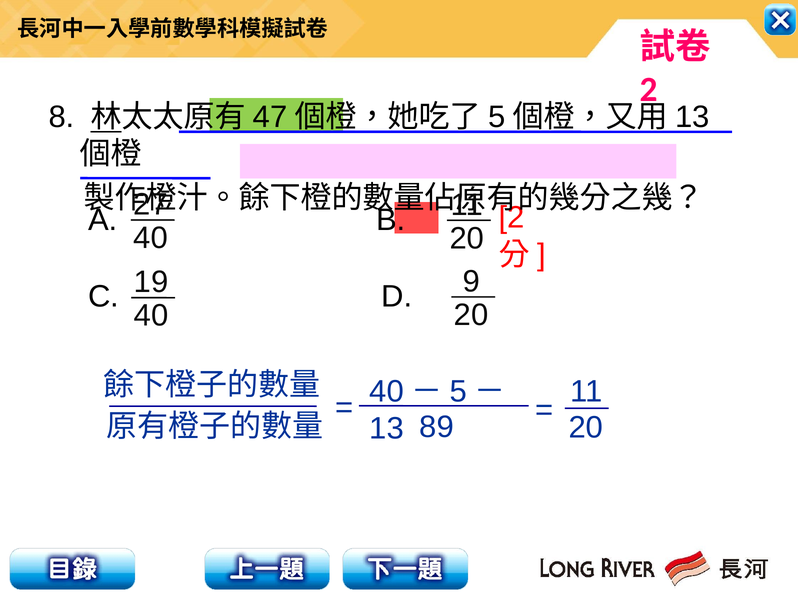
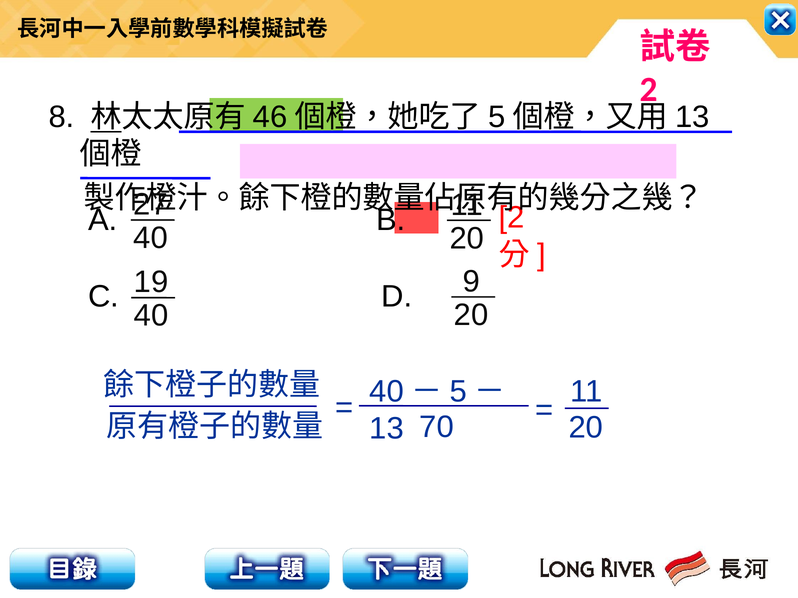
47: 47 -> 46
89: 89 -> 70
